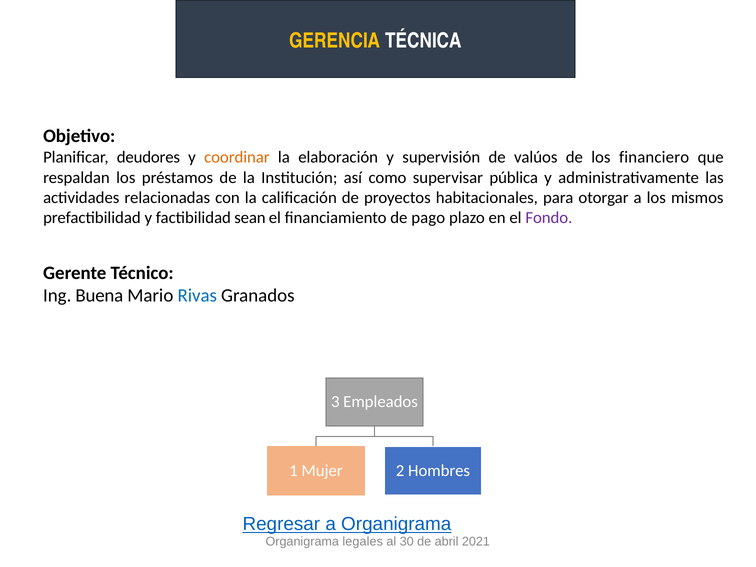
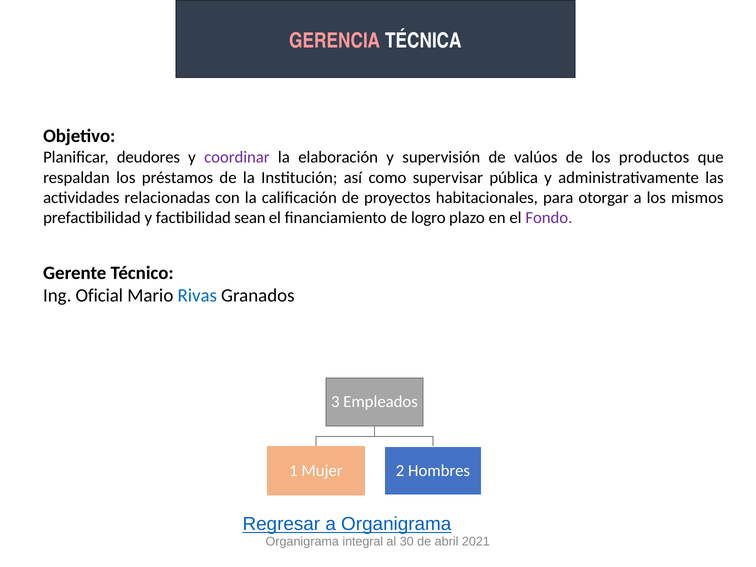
GERENCIA colour: yellow -> pink
coordinar colour: orange -> purple
financiero: financiero -> productos
pago: pago -> logro
Buena: Buena -> Oficial
legales: legales -> integral
